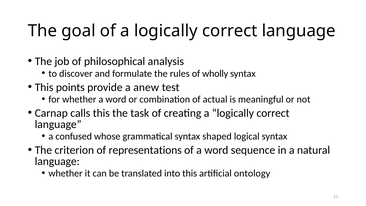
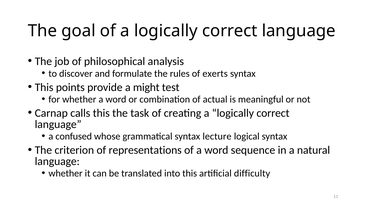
wholly: wholly -> exerts
anew: anew -> might
shaped: shaped -> lecture
ontology: ontology -> difficulty
